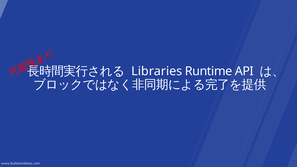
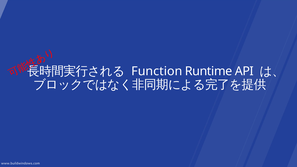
Libraries: Libraries -> Function
